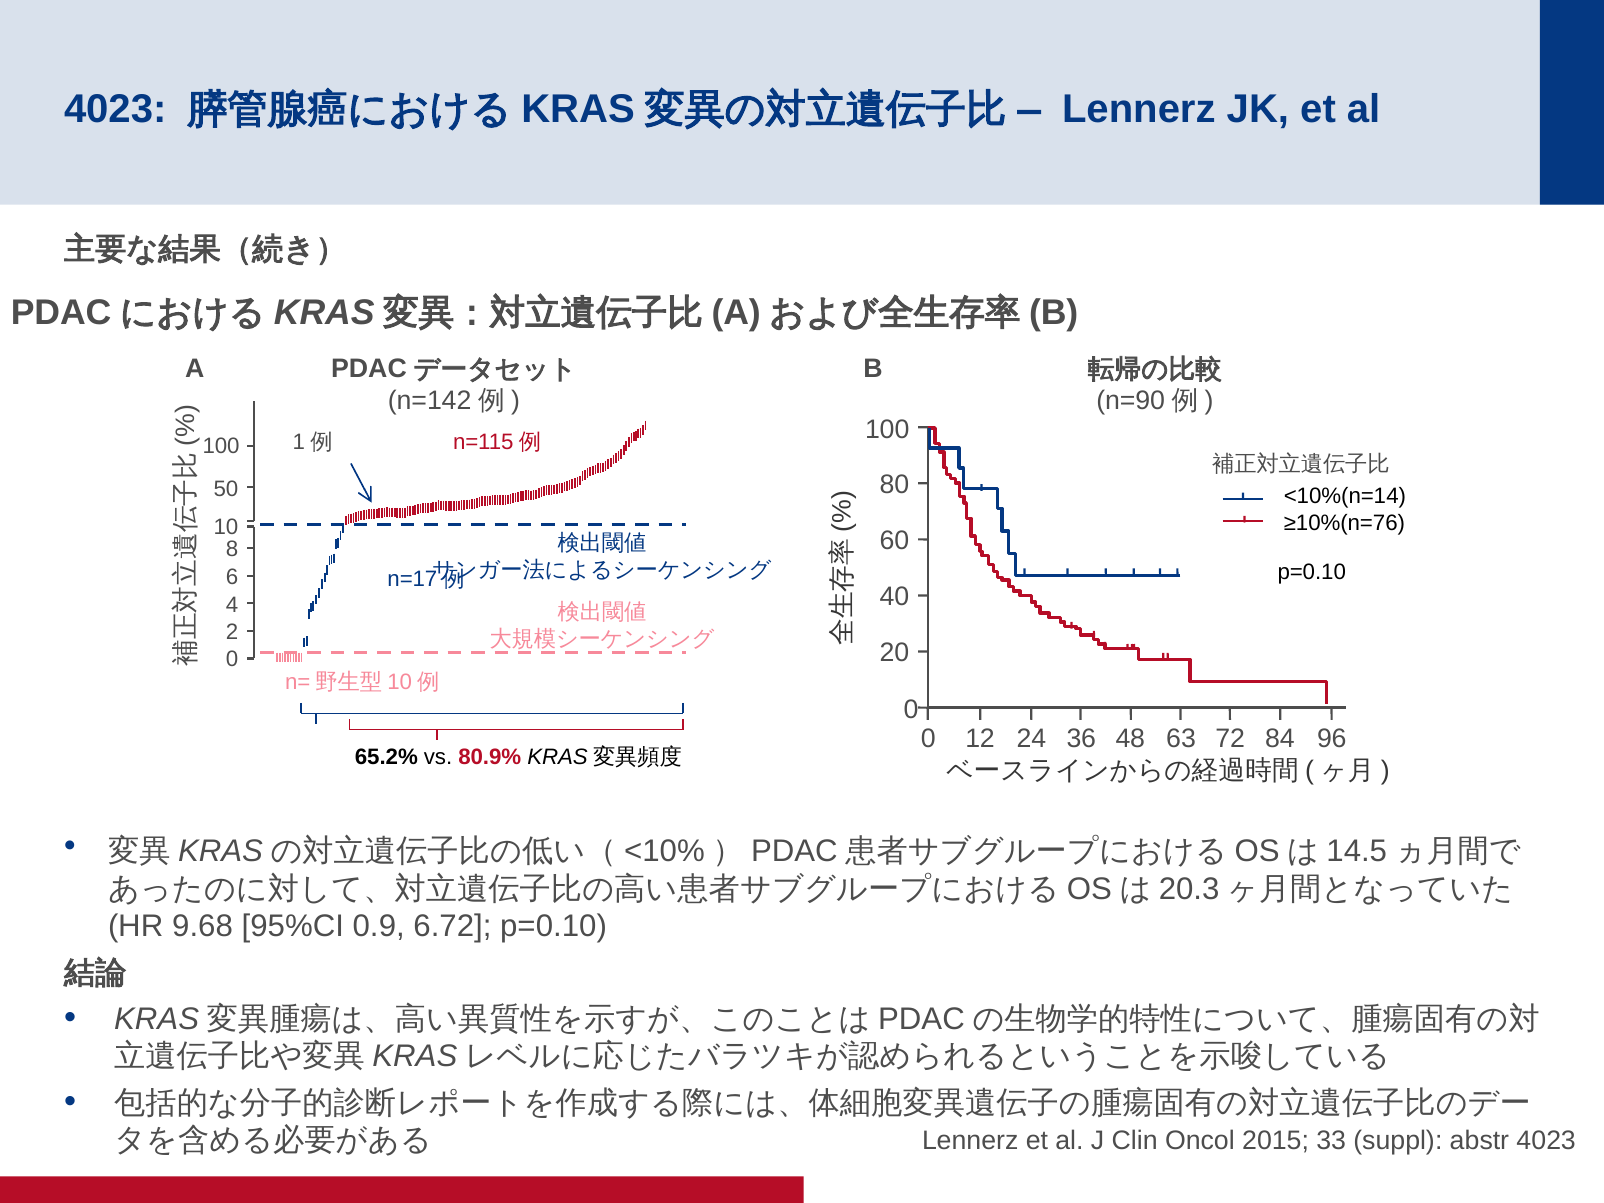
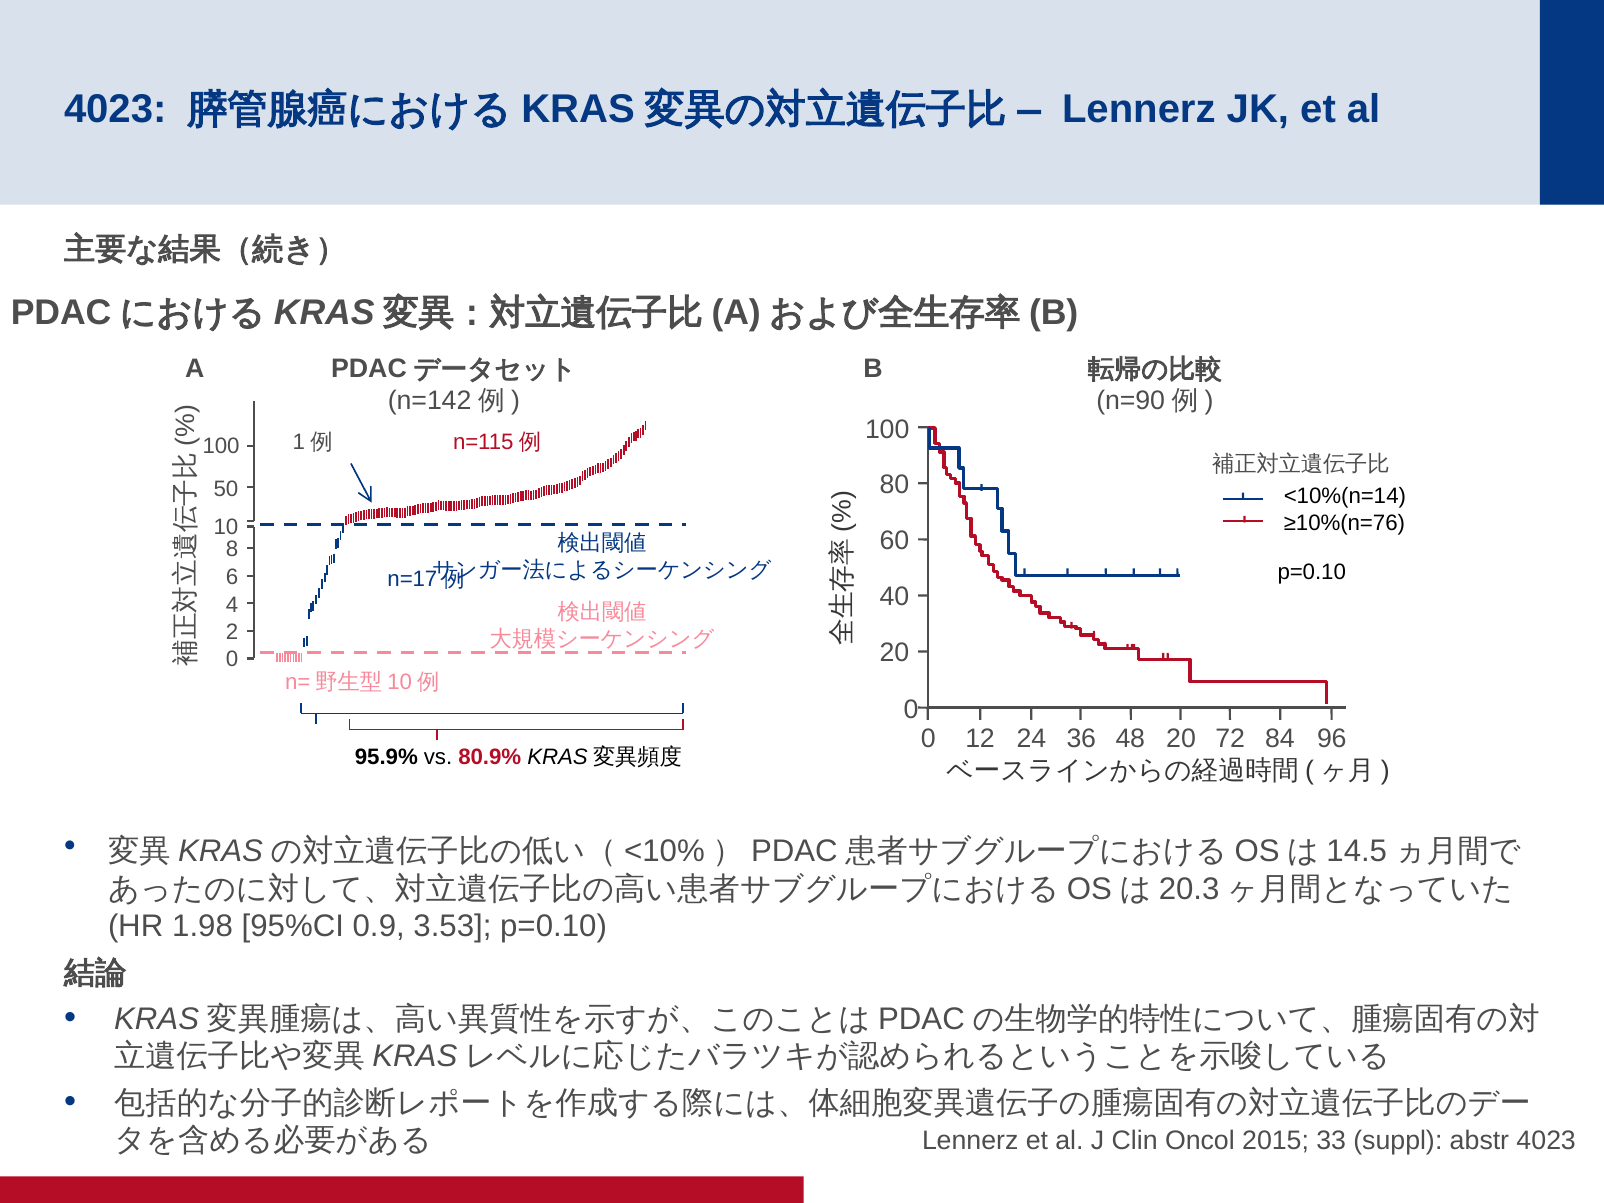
48 63: 63 -> 20
65.2%: 65.2% -> 95.9%
9.68: 9.68 -> 1.98
6.72: 6.72 -> 3.53
